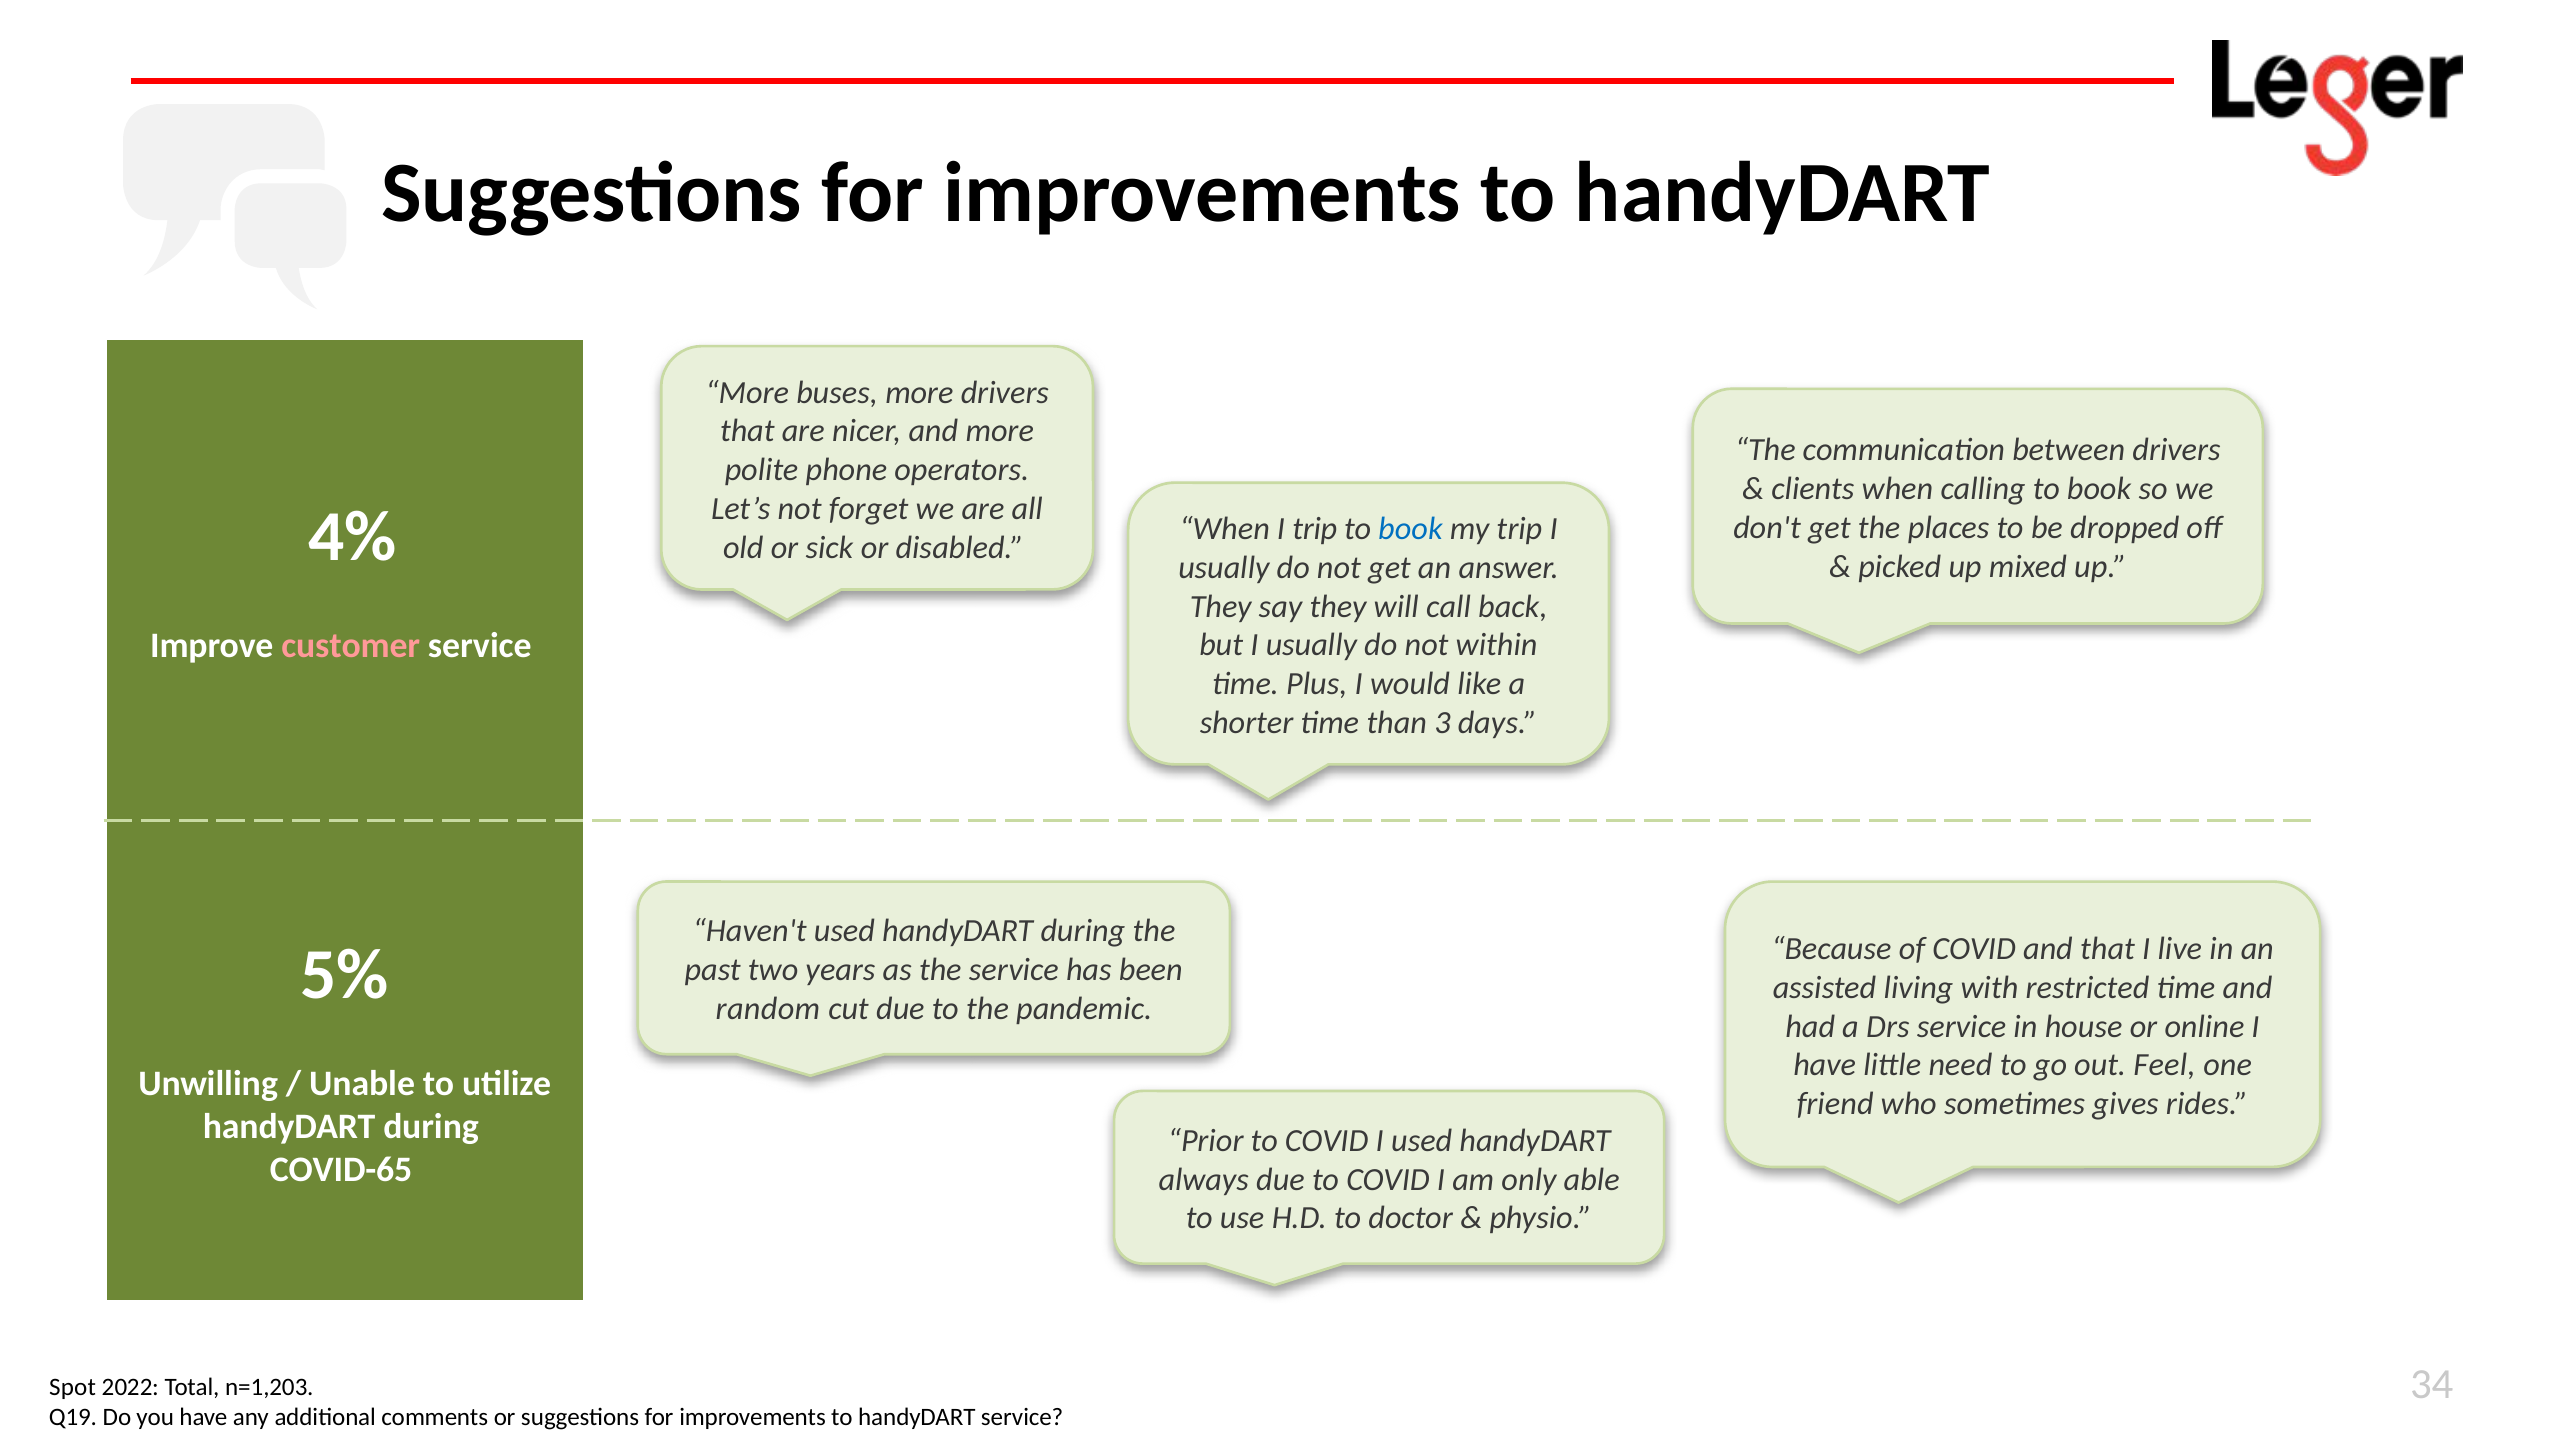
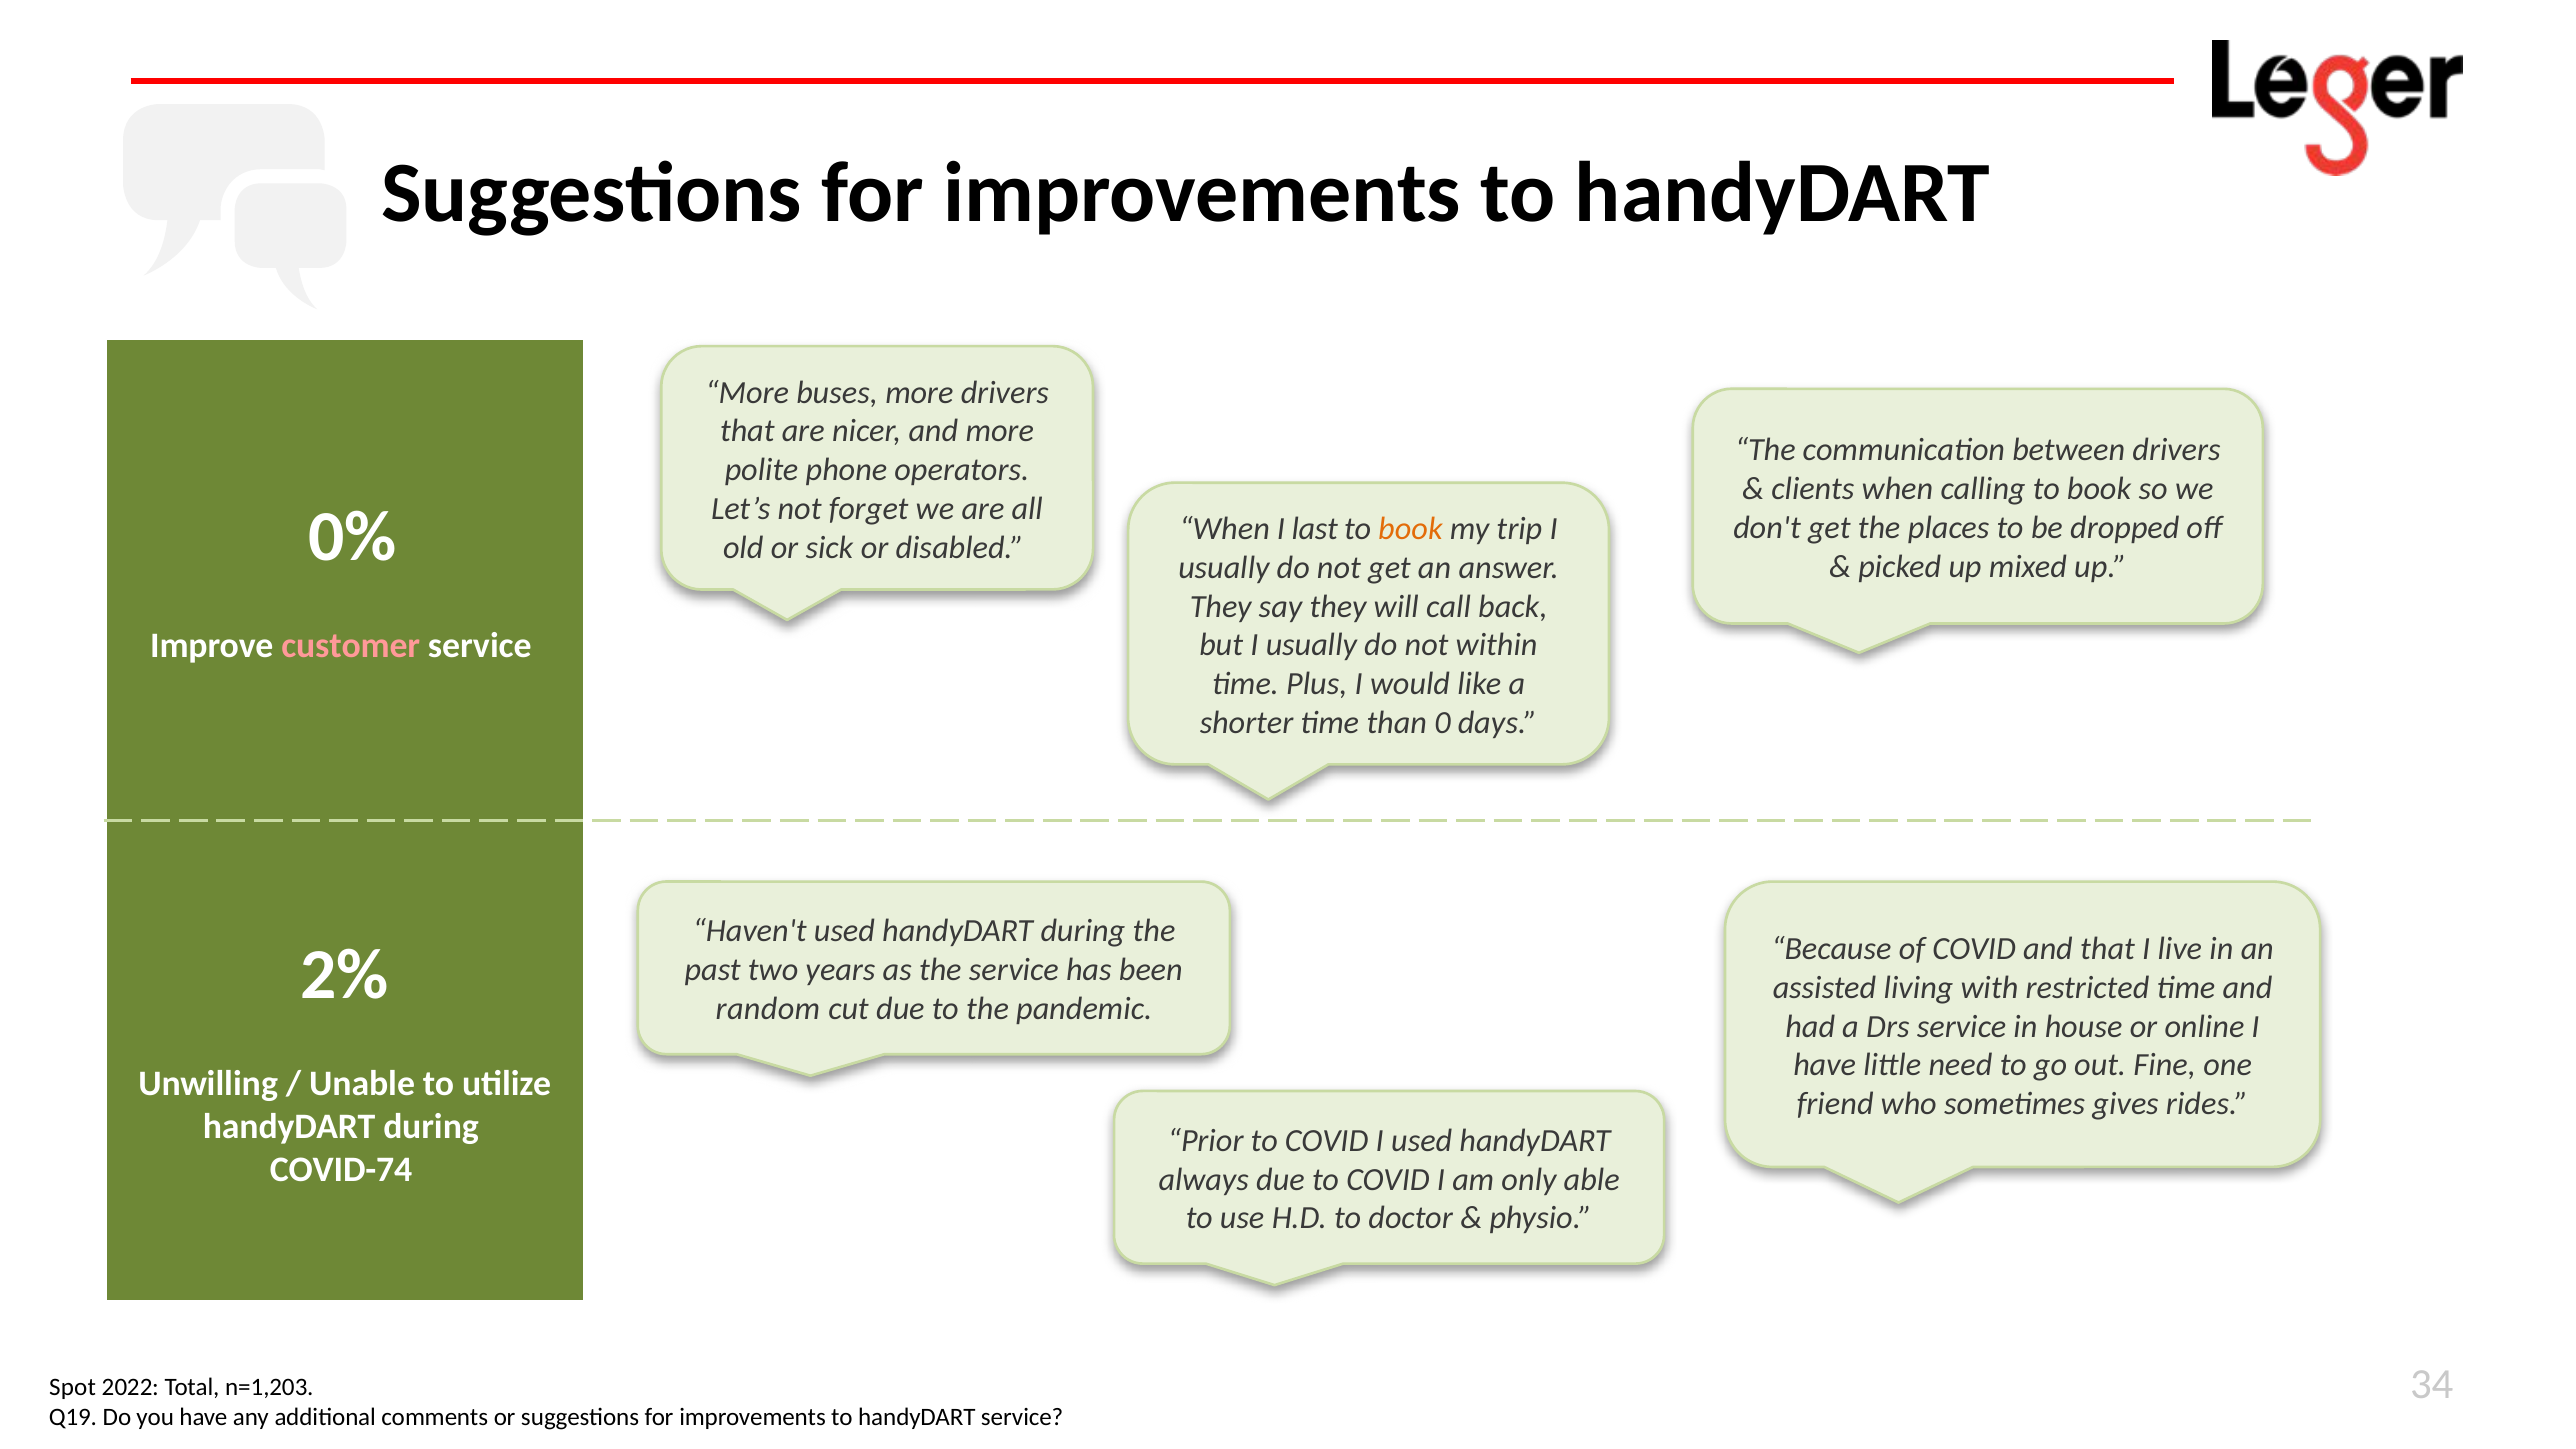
4%: 4% -> 0%
I trip: trip -> last
book at (1410, 529) colour: blue -> orange
3: 3 -> 0
5%: 5% -> 2%
Feel: Feel -> Fine
COVID-65: COVID-65 -> COVID-74
